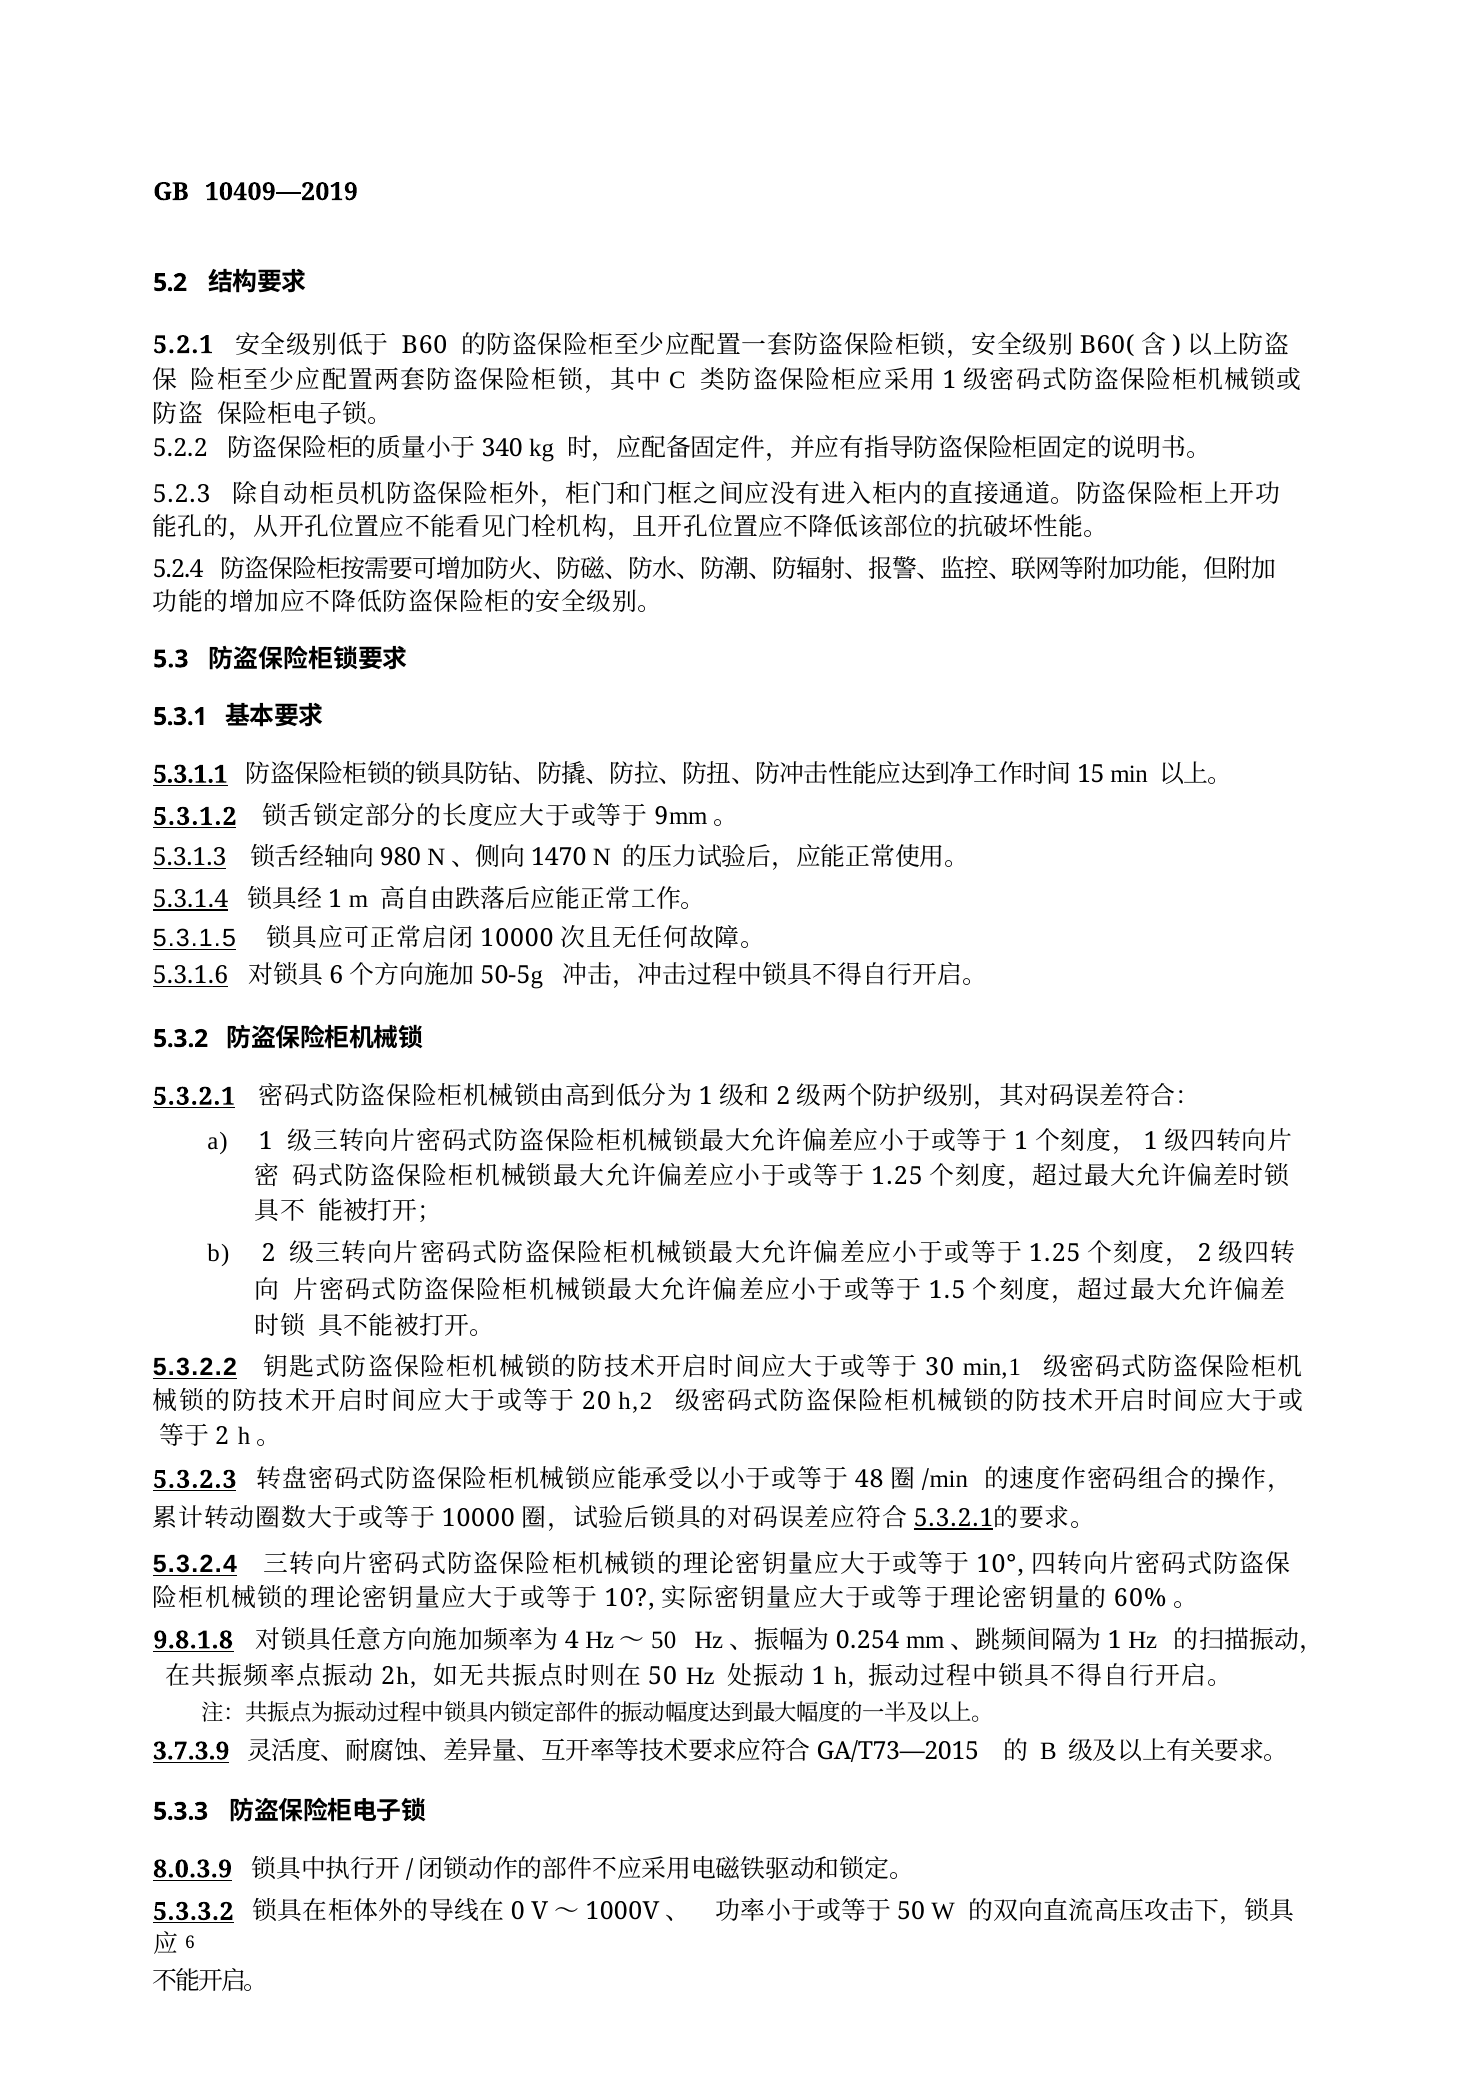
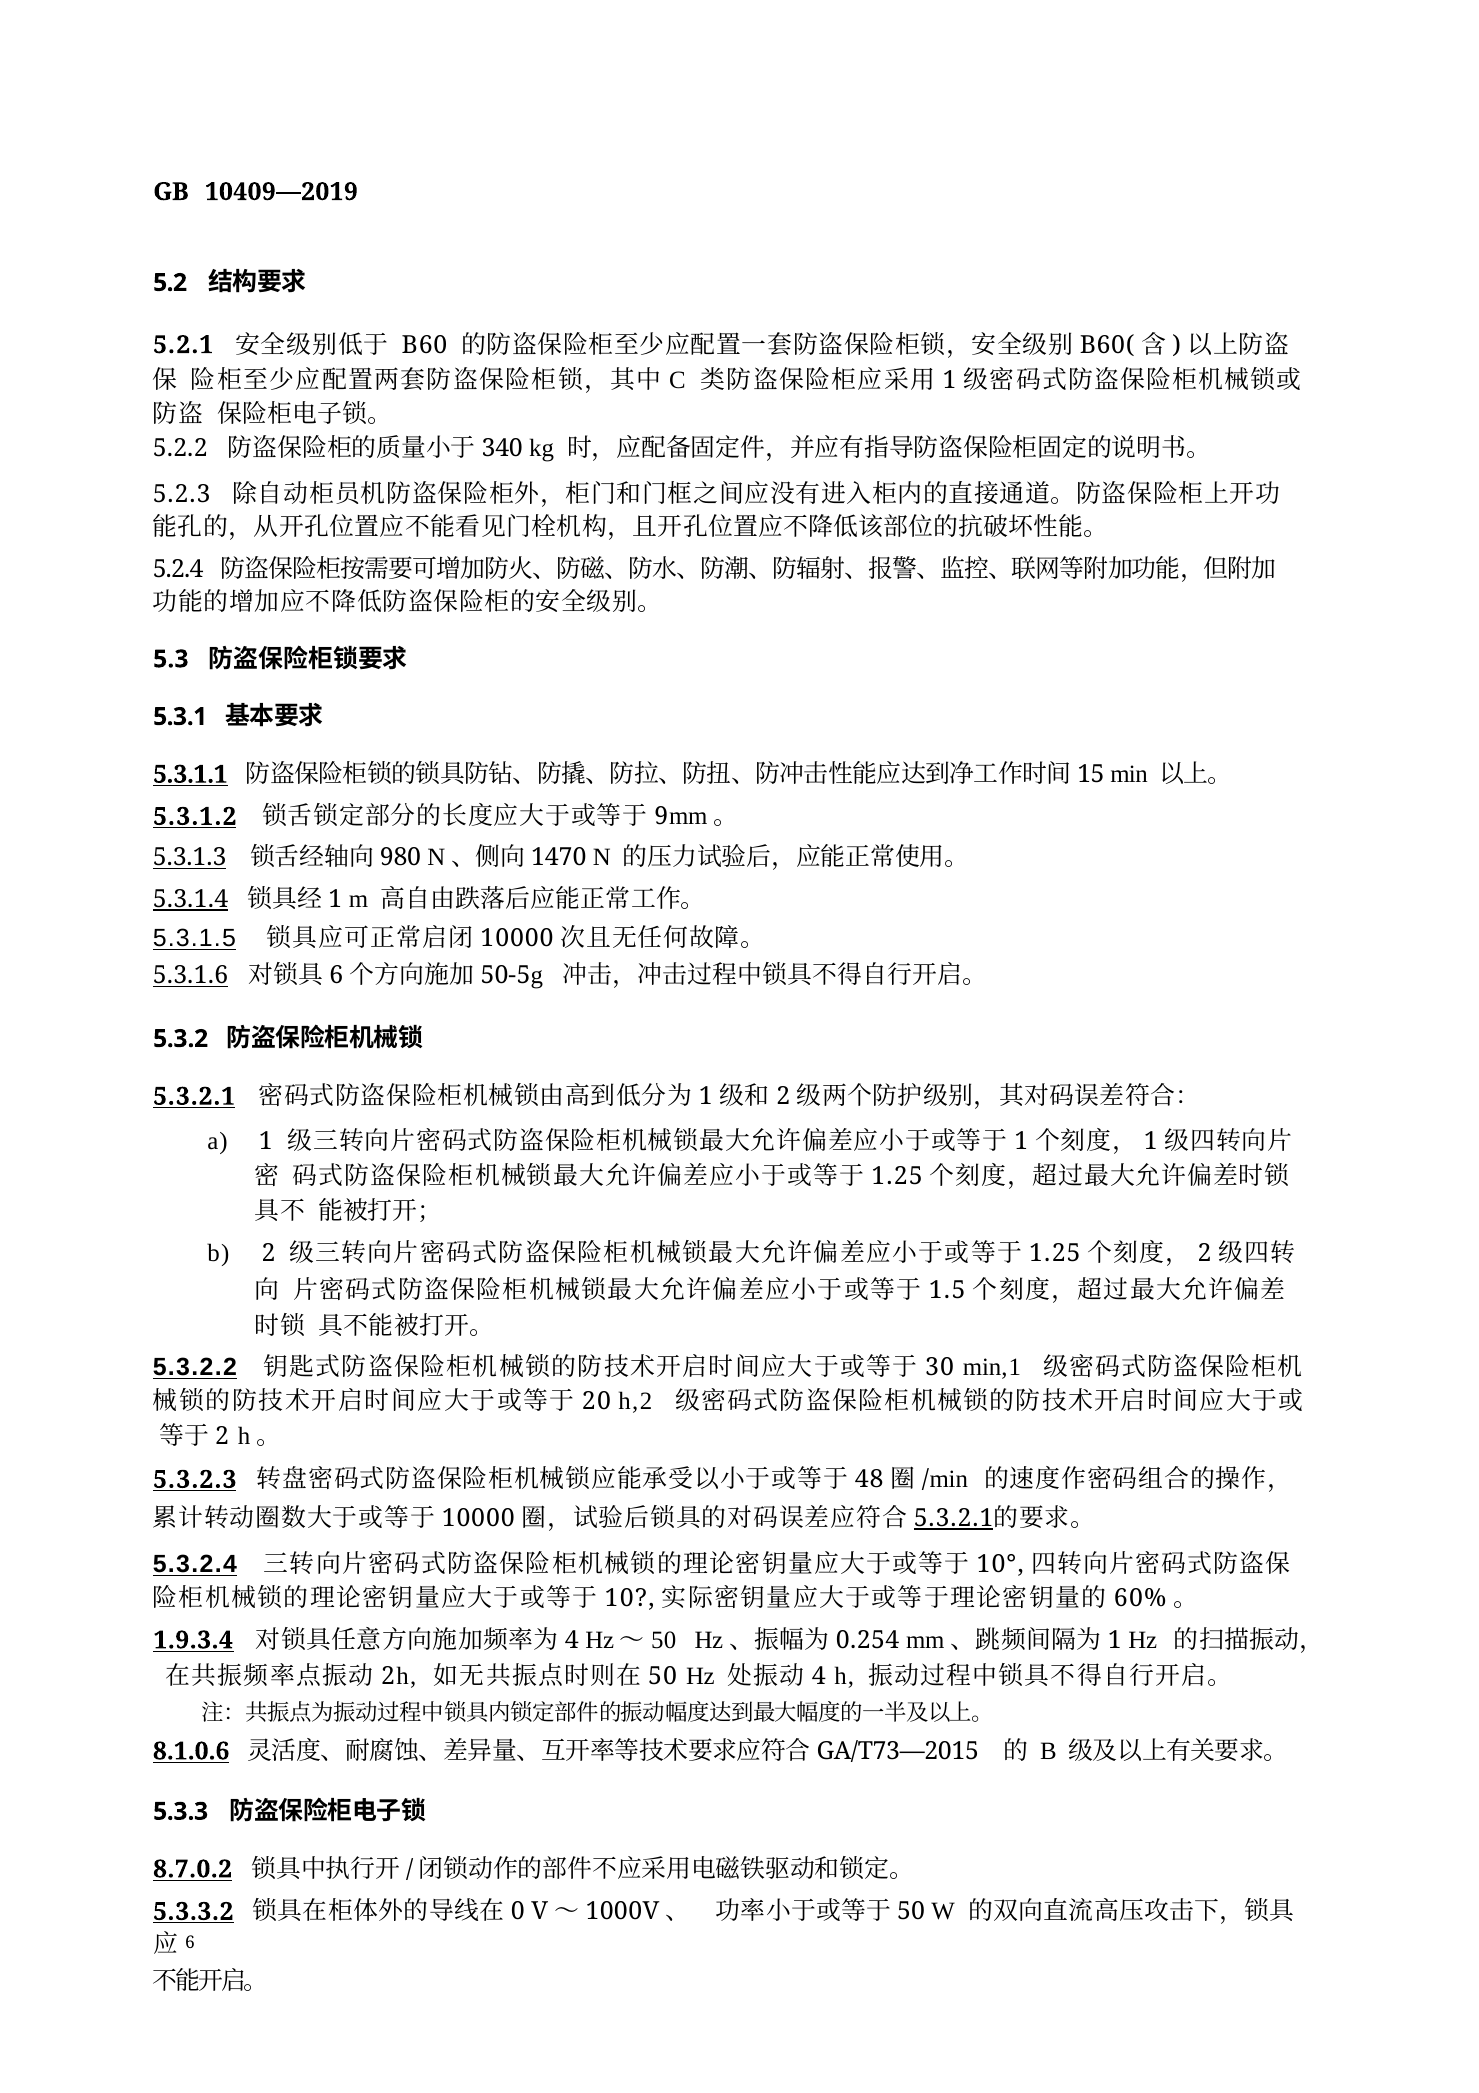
9.8.1.8: 9.8.1.8 -> 1.9.3.4
1 at (819, 1676): 1 -> 4
3.7.3.9: 3.7.3.9 -> 8.1.0.6
8.0.3.9: 8.0.3.9 -> 8.7.0.2
